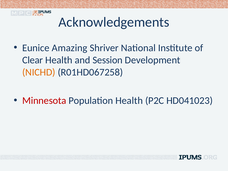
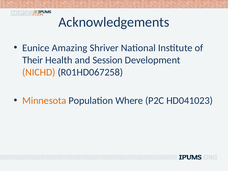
Clear: Clear -> Their
Minnesota colour: red -> orange
Population Health: Health -> Where
